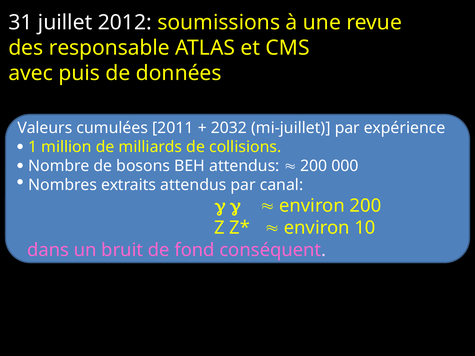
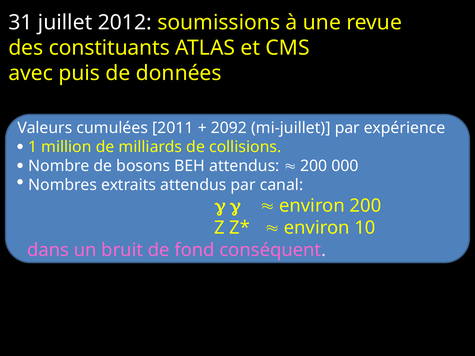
responsable: responsable -> constituants
2032: 2032 -> 2092
